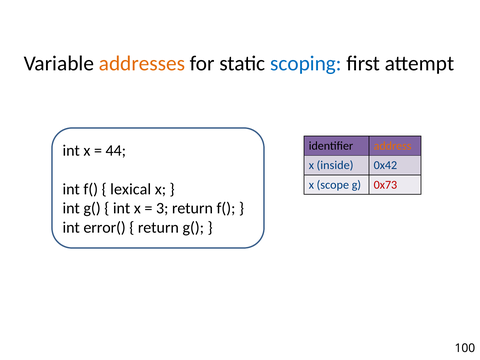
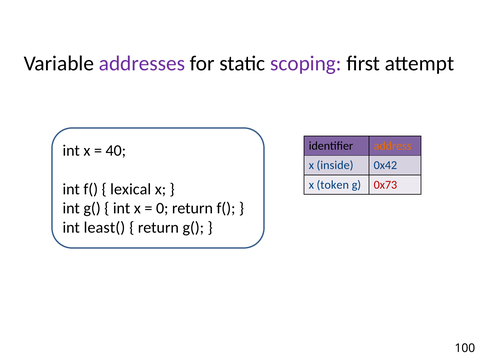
addresses colour: orange -> purple
scoping colour: blue -> purple
44: 44 -> 40
scope: scope -> token
3: 3 -> 0
error(: error( -> least(
